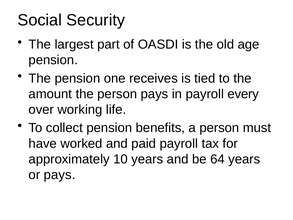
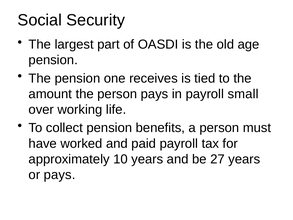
every: every -> small
64: 64 -> 27
